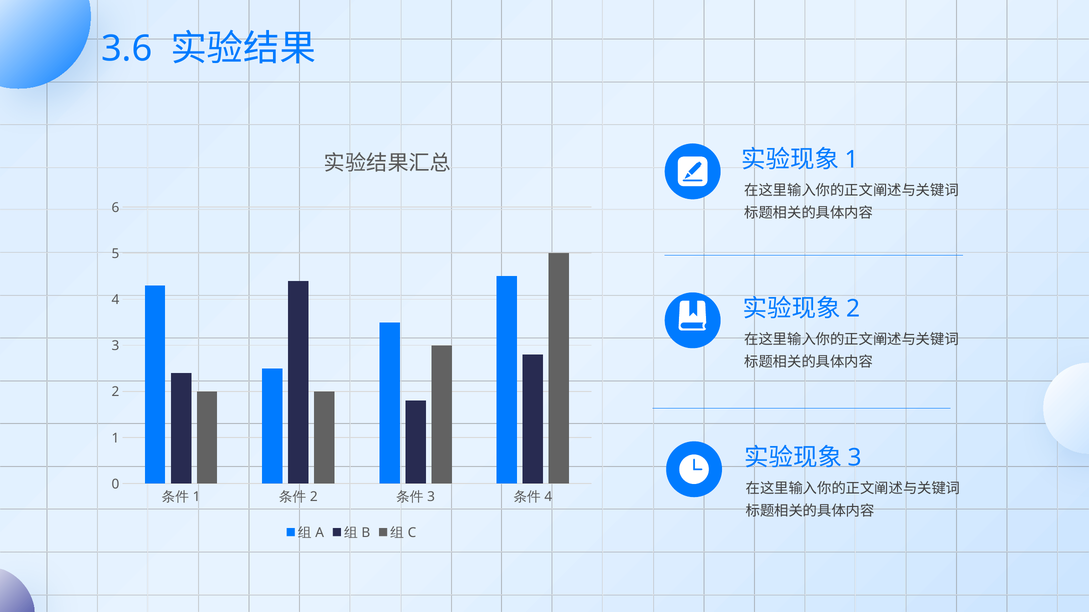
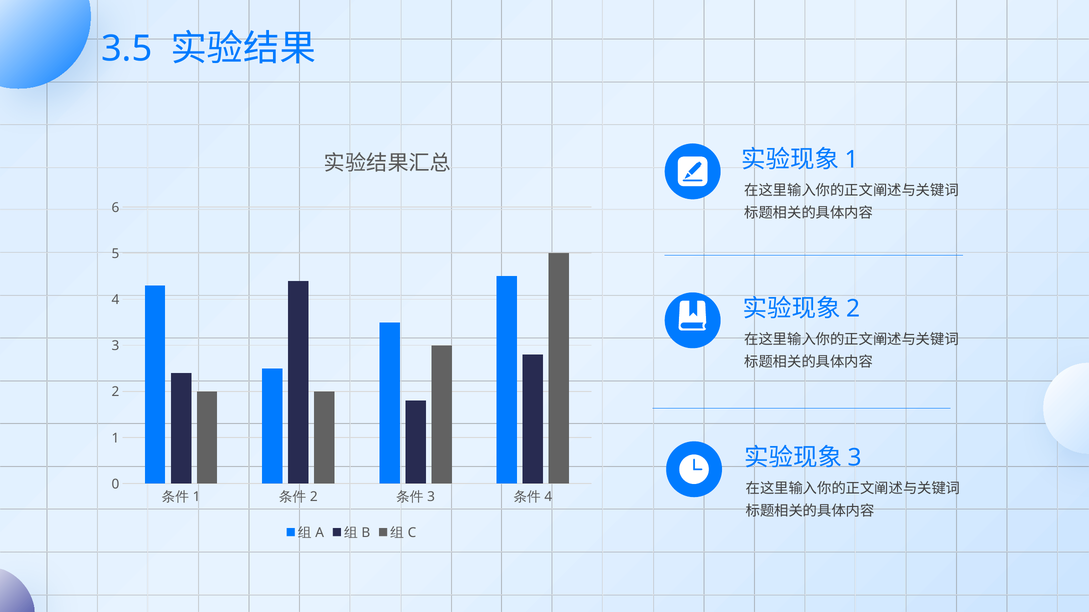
3.6: 3.6 -> 3.5
